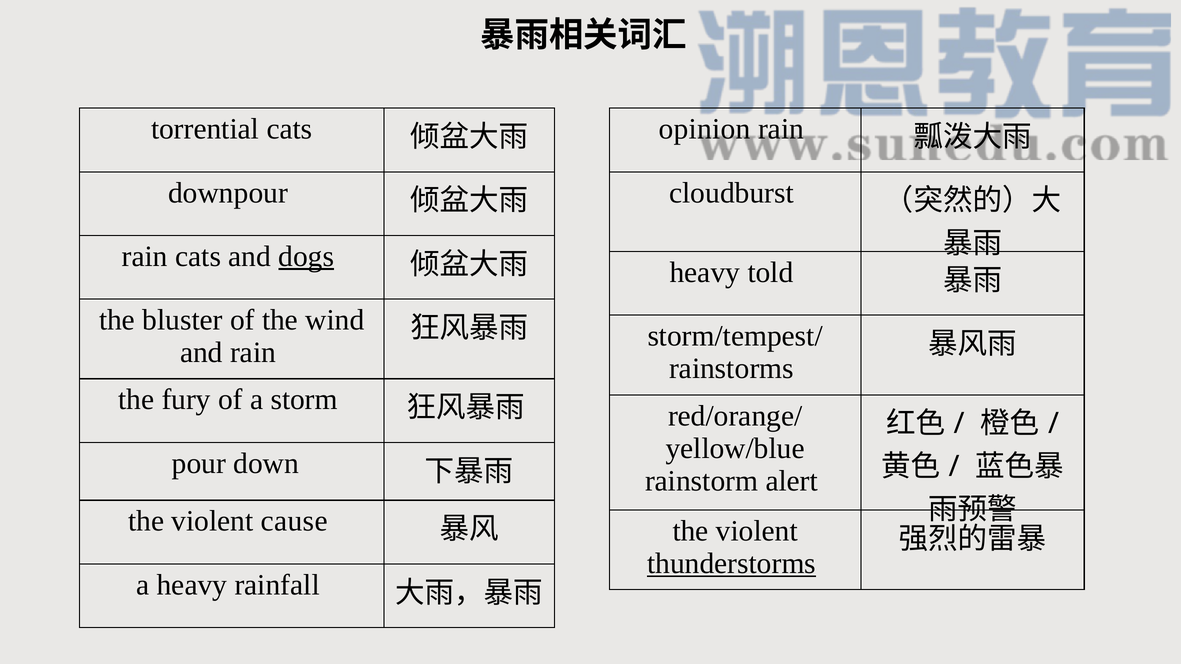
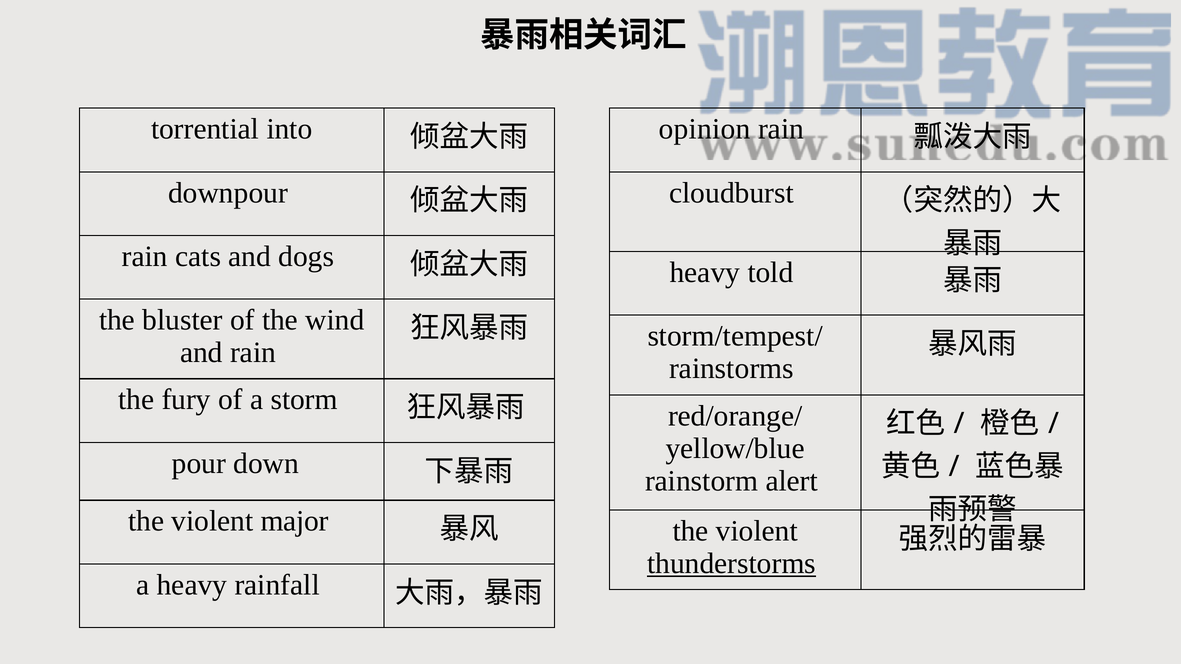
torrential cats: cats -> into
dogs underline: present -> none
cause: cause -> major
